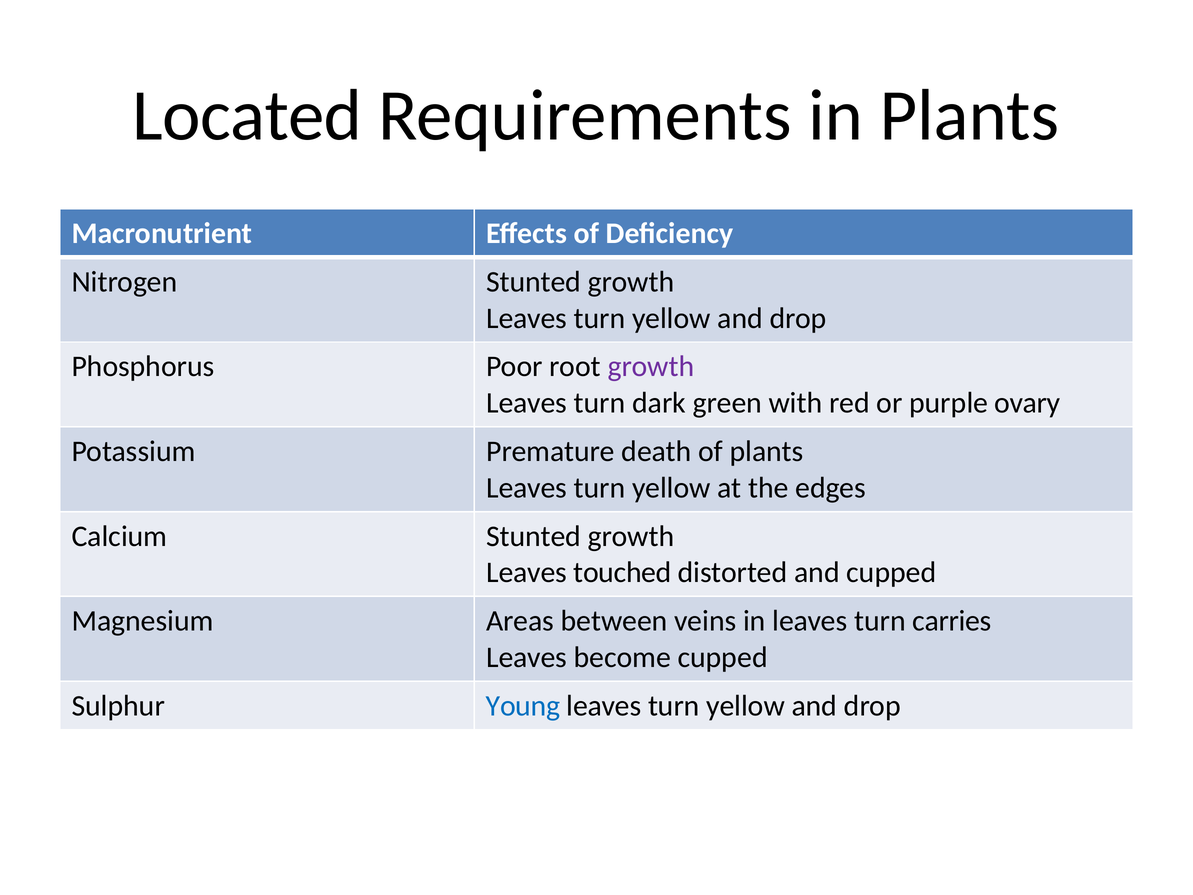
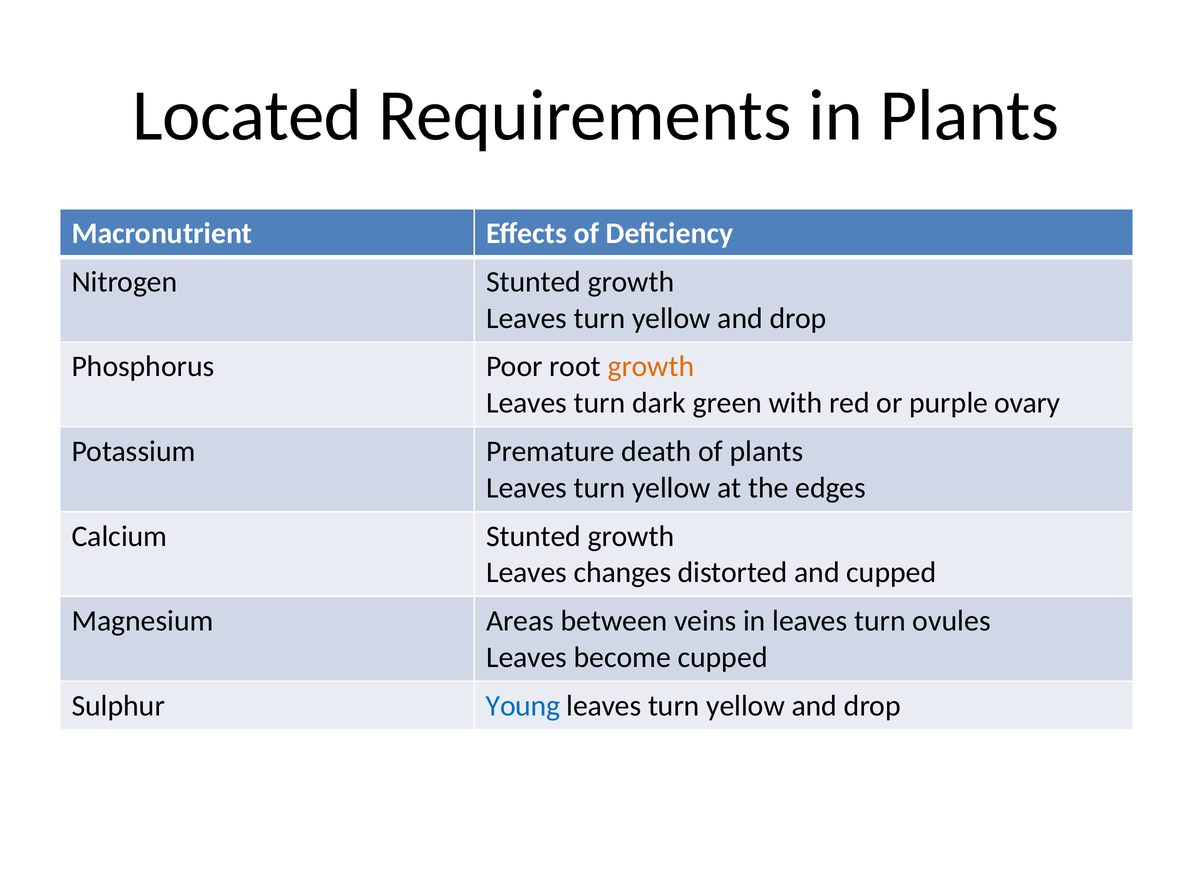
growth at (651, 366) colour: purple -> orange
touched: touched -> changes
carries: carries -> ovules
